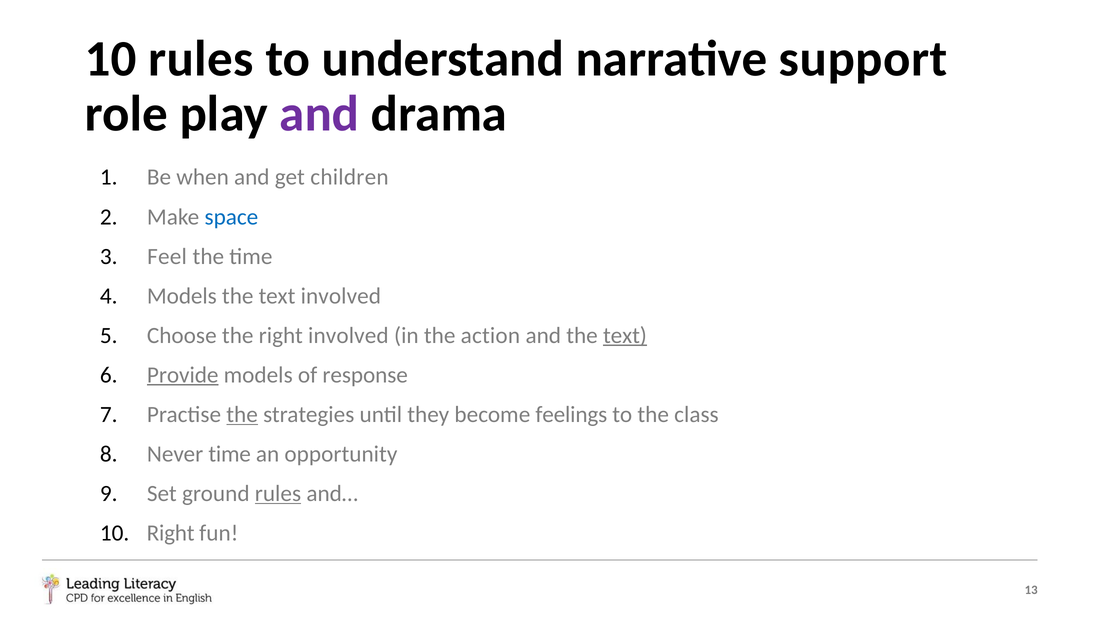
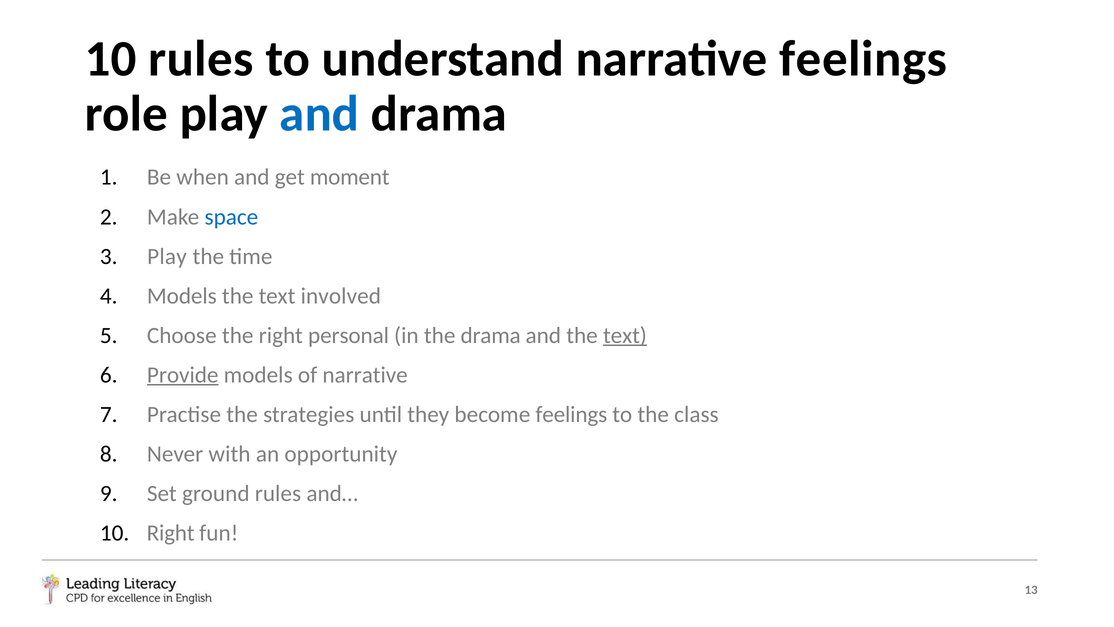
narrative support: support -> feelings
and at (319, 114) colour: purple -> blue
children: children -> moment
Feel at (167, 256): Feel -> Play
right involved: involved -> personal
the action: action -> drama
of response: response -> narrative
the at (242, 414) underline: present -> none
Never time: time -> with
rules at (278, 493) underline: present -> none
